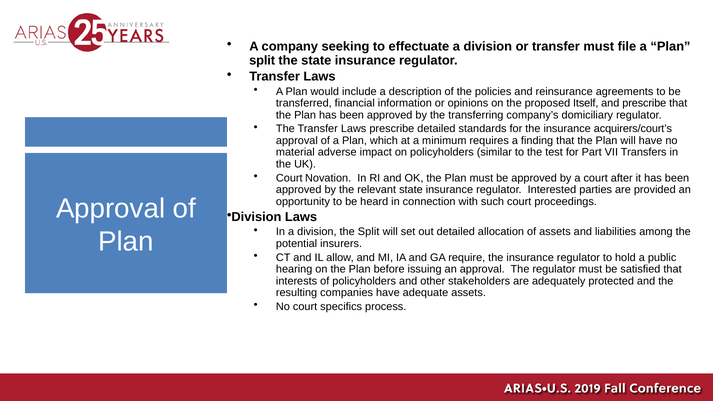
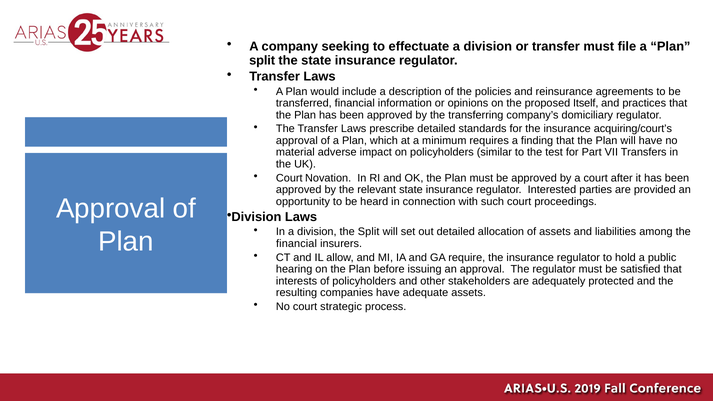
and prescribe: prescribe -> practices
acquirers/court’s: acquirers/court’s -> acquiring/court’s
potential at (297, 244): potential -> financial
specifics: specifics -> strategic
